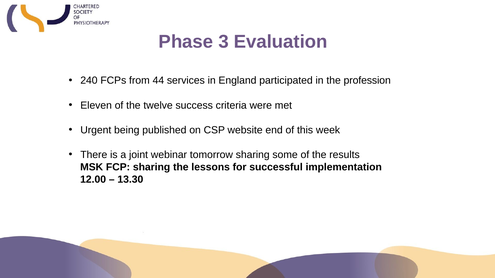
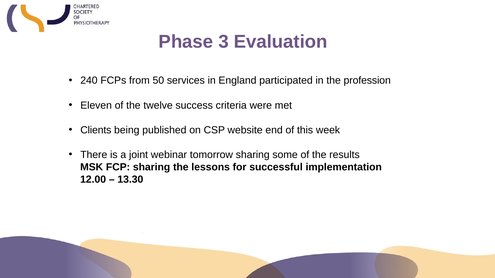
44: 44 -> 50
Urgent: Urgent -> Clients
